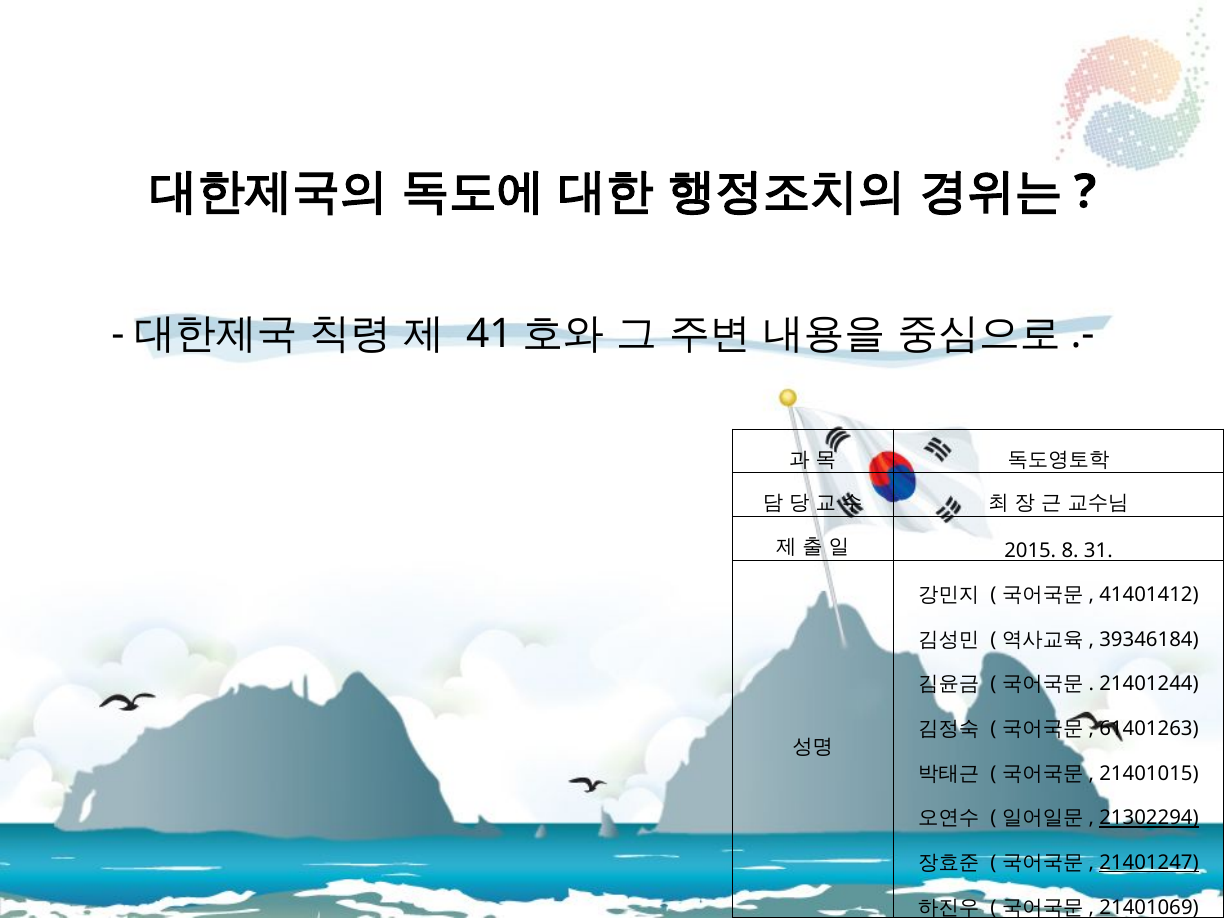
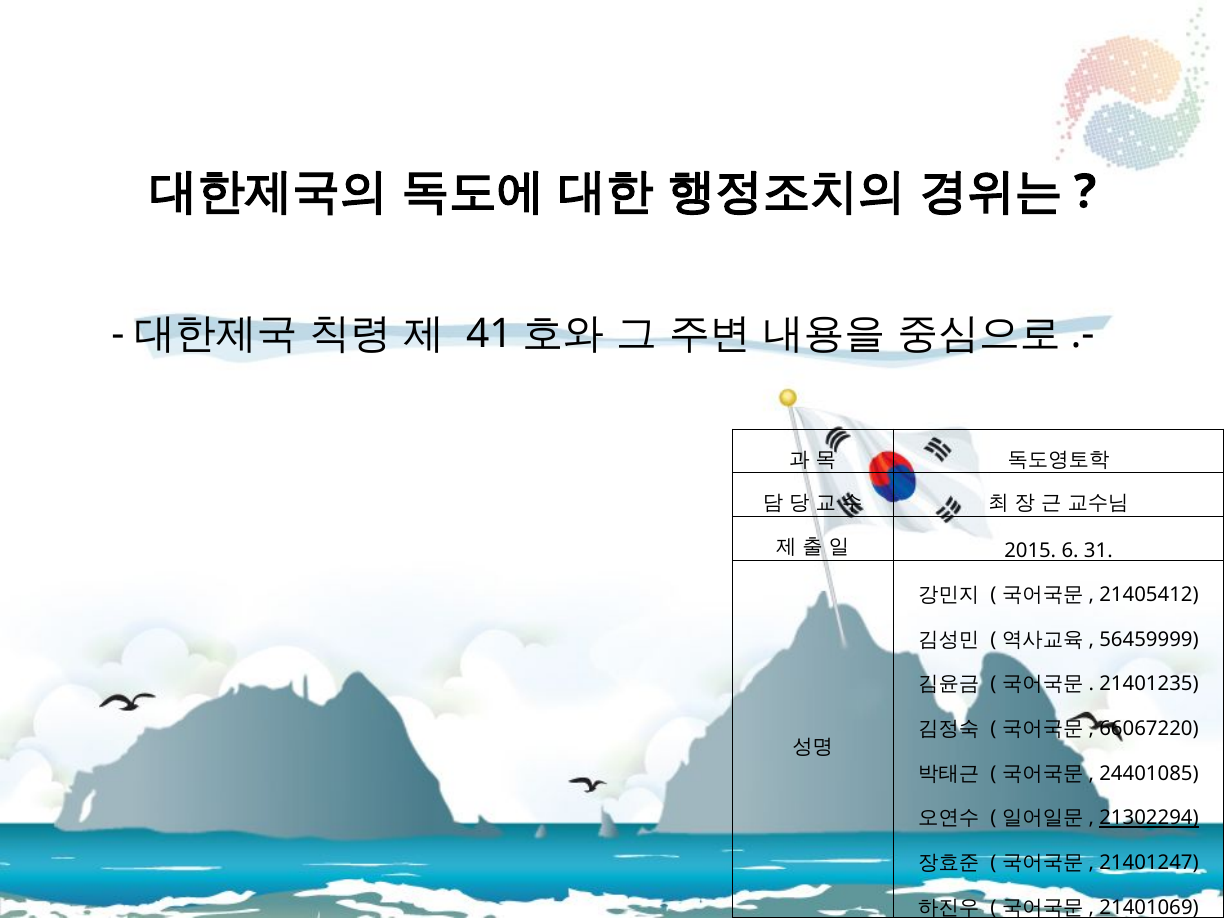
8: 8 -> 6
41401412: 41401412 -> 21405412
39346184: 39346184 -> 56459999
21401244: 21401244 -> 21401235
61401263: 61401263 -> 66067220
21401015: 21401015 -> 24401085
21401247 underline: present -> none
